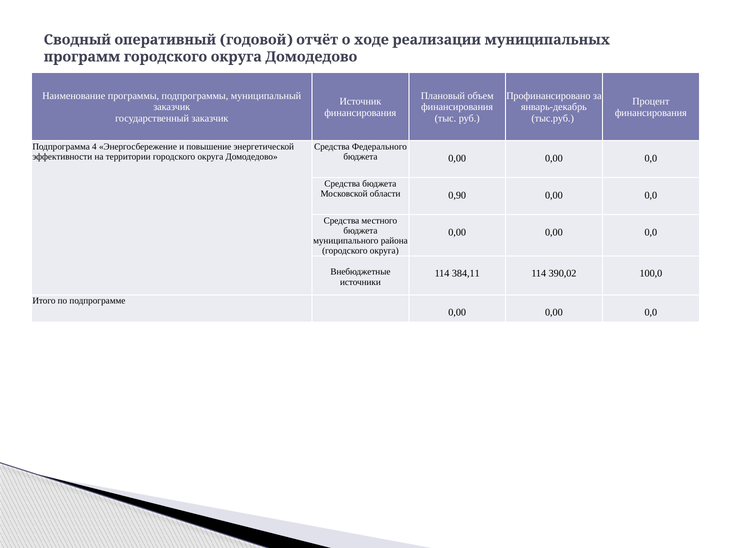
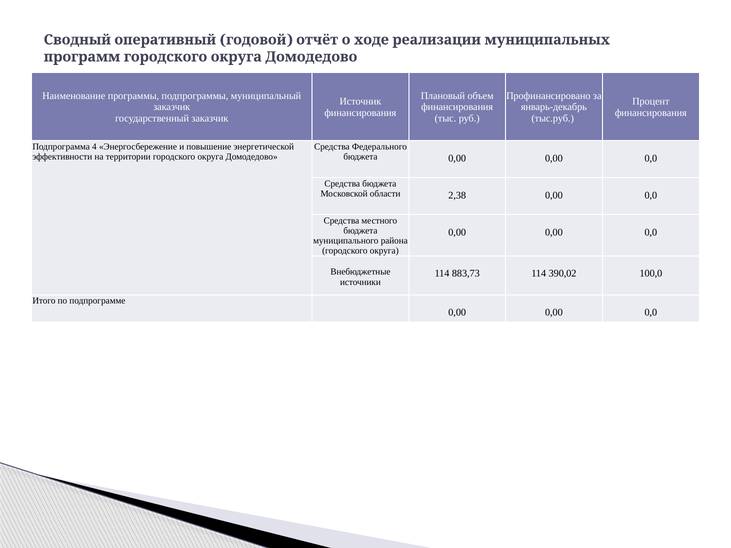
0,90: 0,90 -> 2,38
384,11: 384,11 -> 883,73
